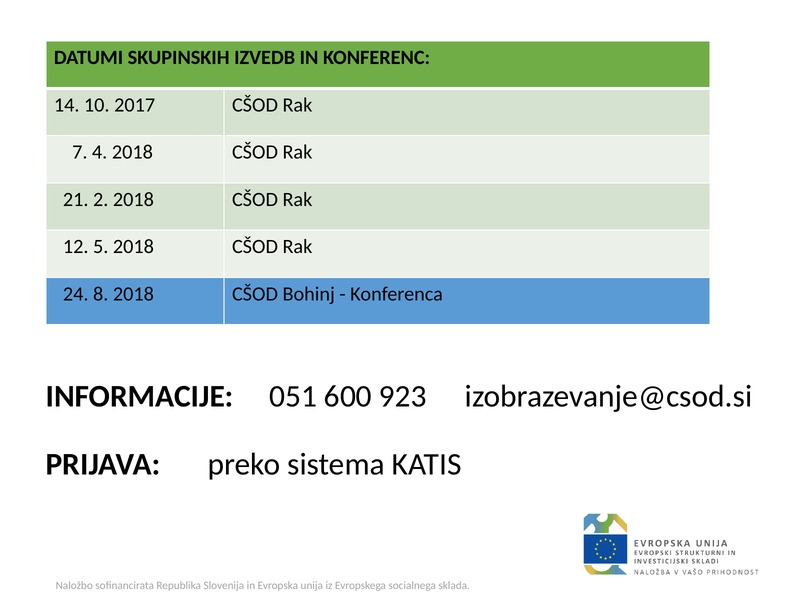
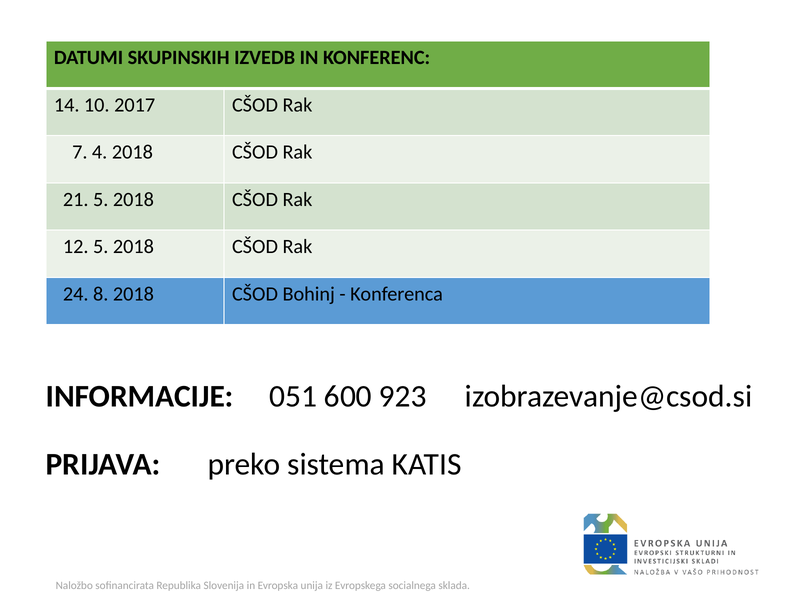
21 2: 2 -> 5
